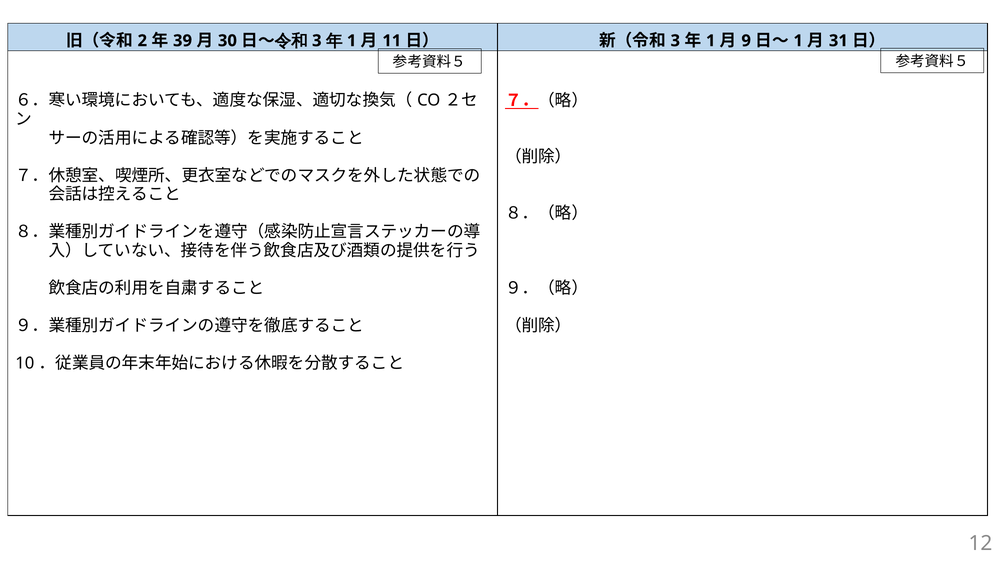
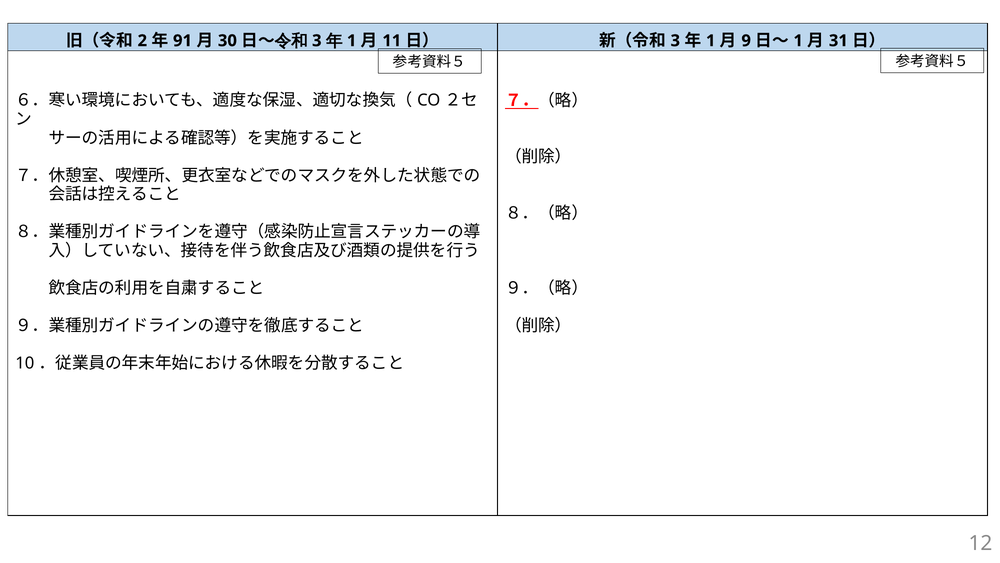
39: 39 -> 91
